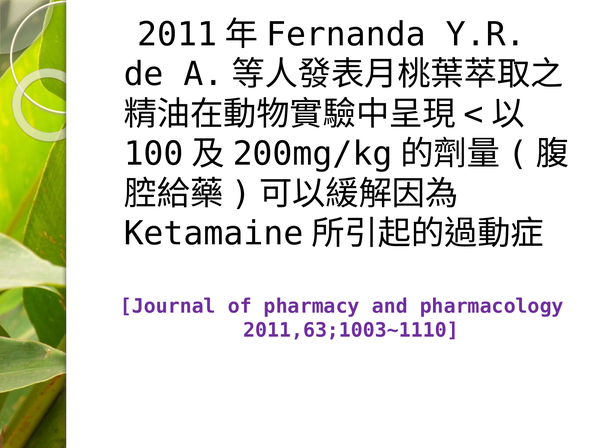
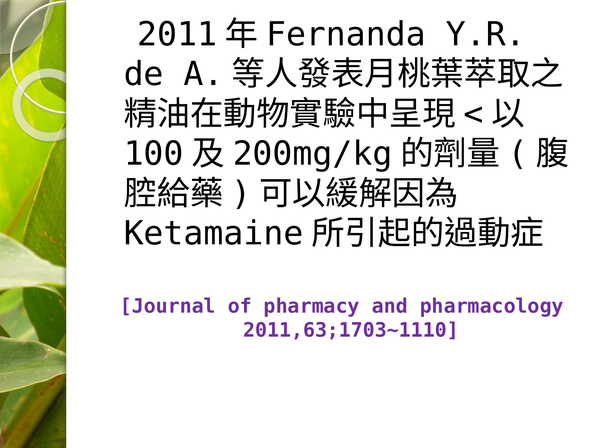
2011,63;1003~1110: 2011,63;1003~1110 -> 2011,63;1703~1110
